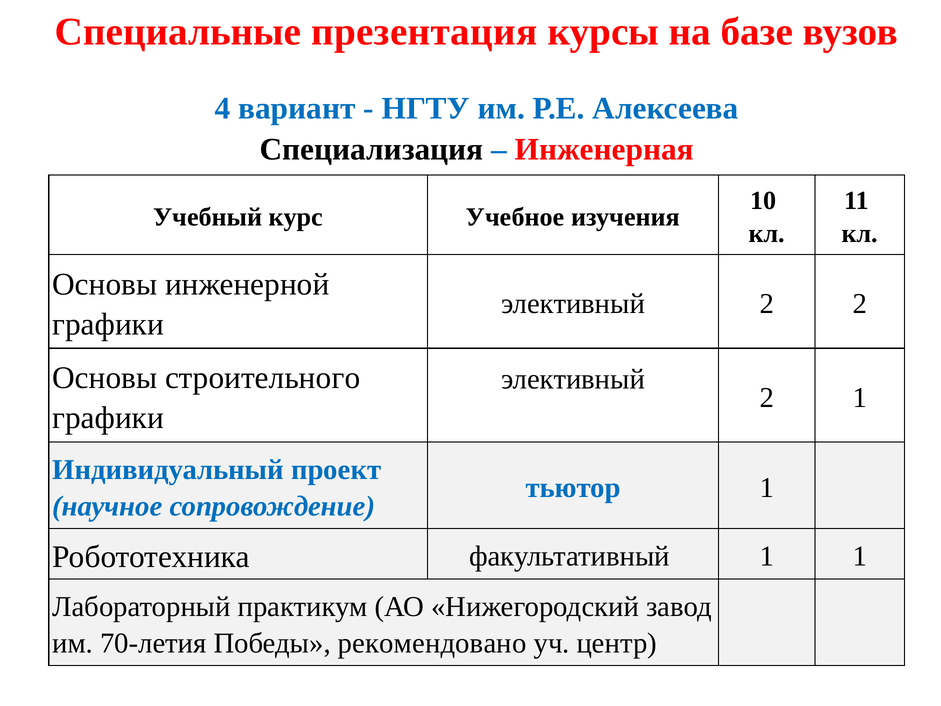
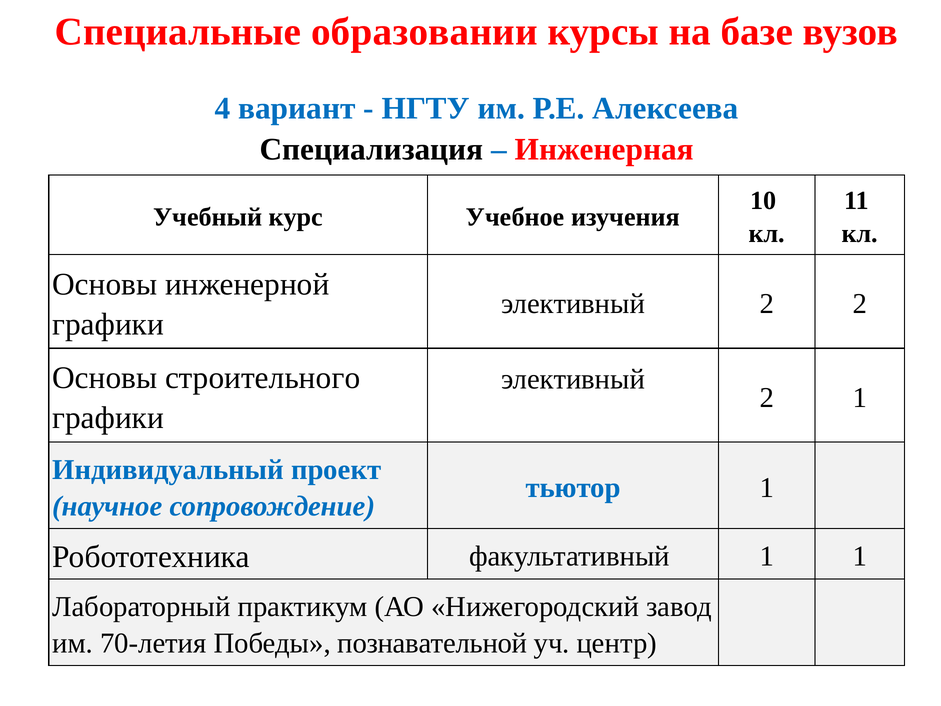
презентация: презентация -> образовании
рекомендовано: рекомендовано -> познавательной
